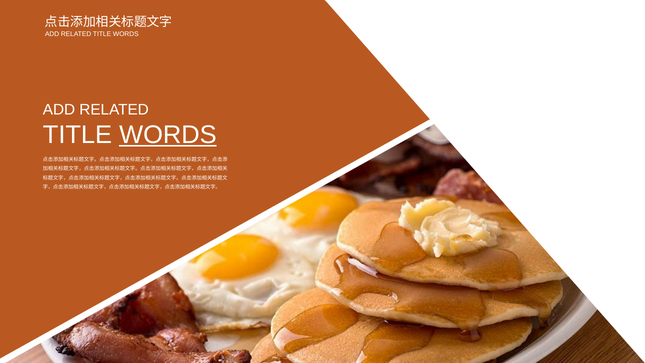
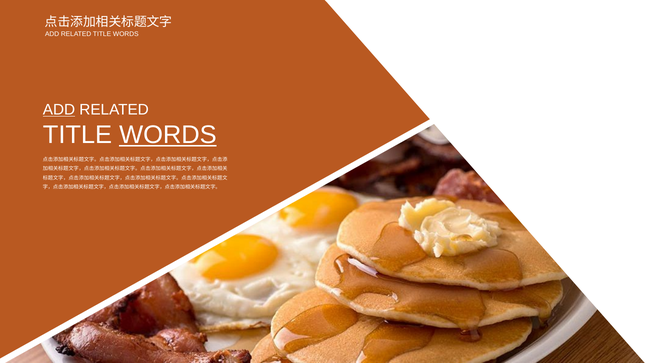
ADD at (59, 110) underline: none -> present
